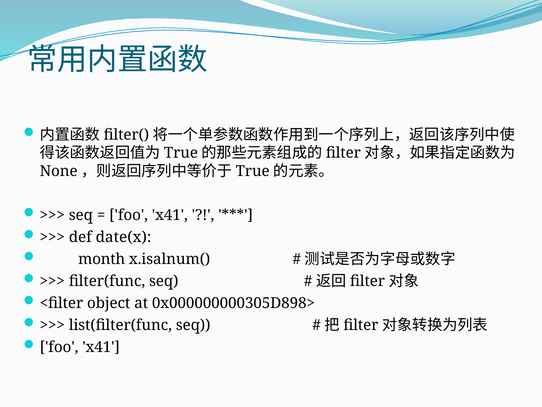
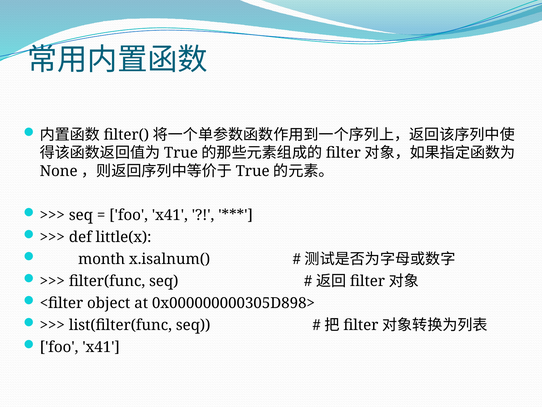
date(x: date(x -> little(x
